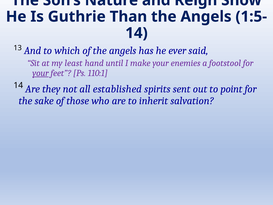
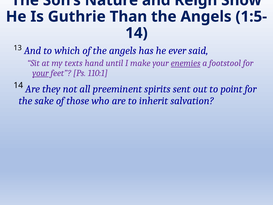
least: least -> texts
enemies underline: none -> present
established: established -> preeminent
